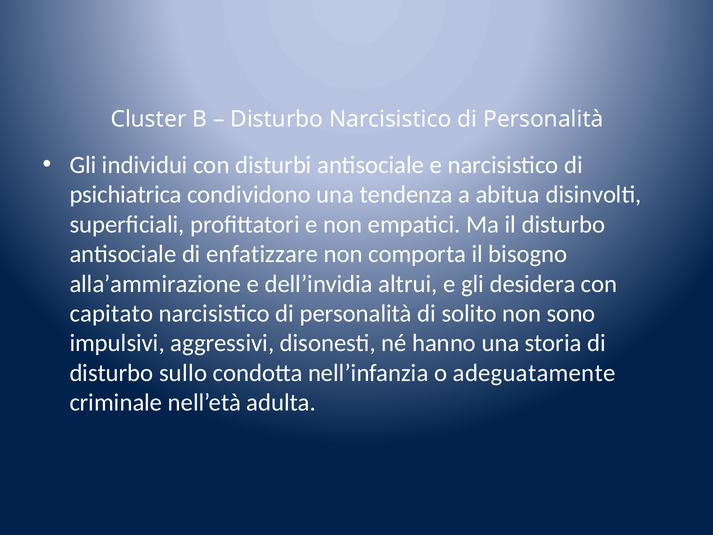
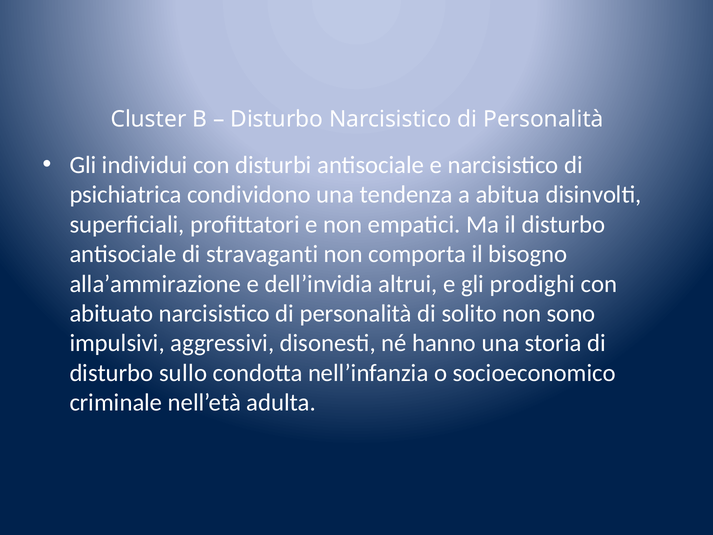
enfatizzare: enfatizzare -> stravaganti
desidera: desidera -> prodighi
capitato: capitato -> abituato
adeguatamente: adeguatamente -> socioeconomico
